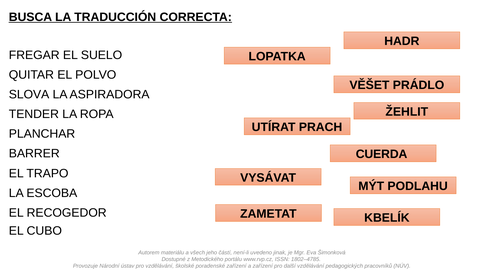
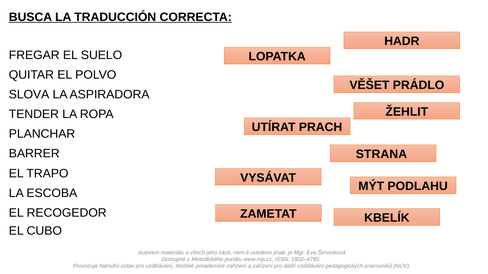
CUERDA: CUERDA -> STRANA
